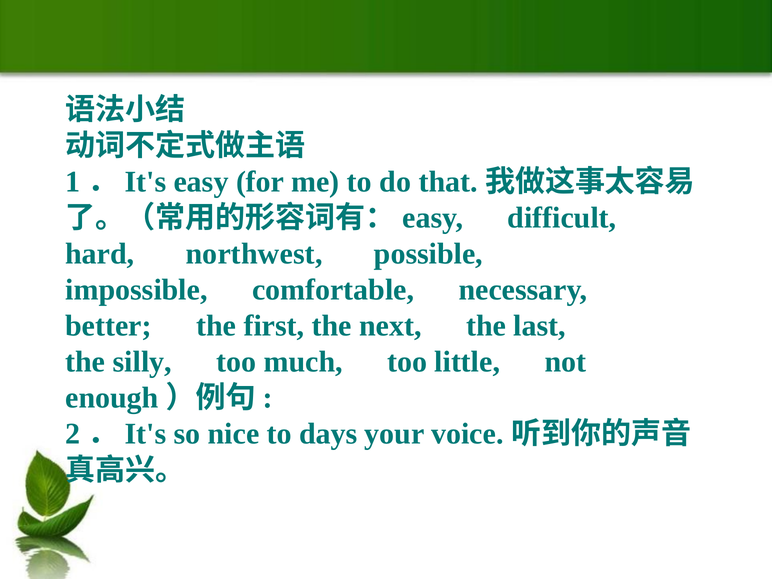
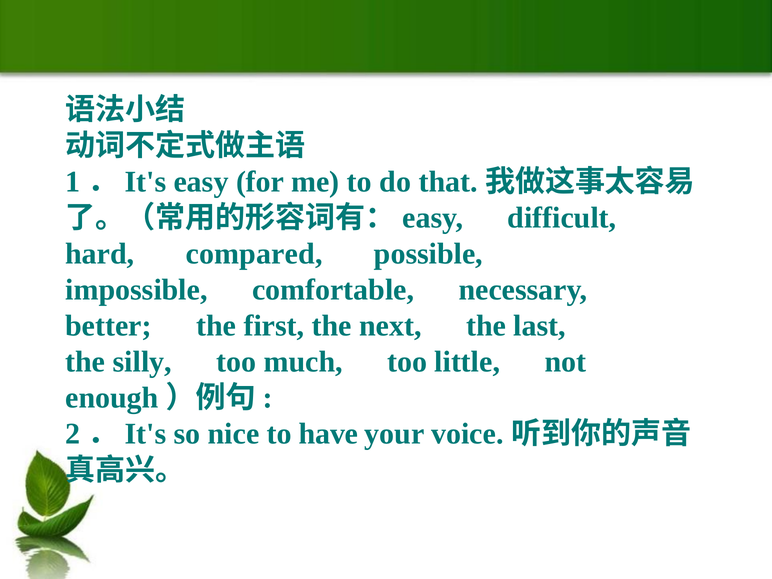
northwest: northwest -> compared
days: days -> have
